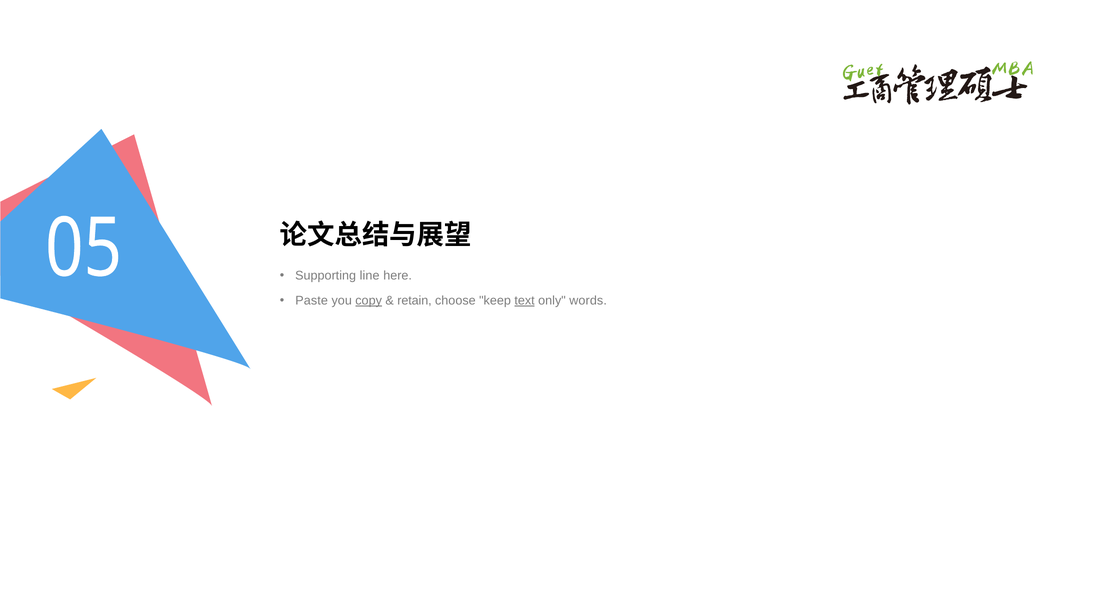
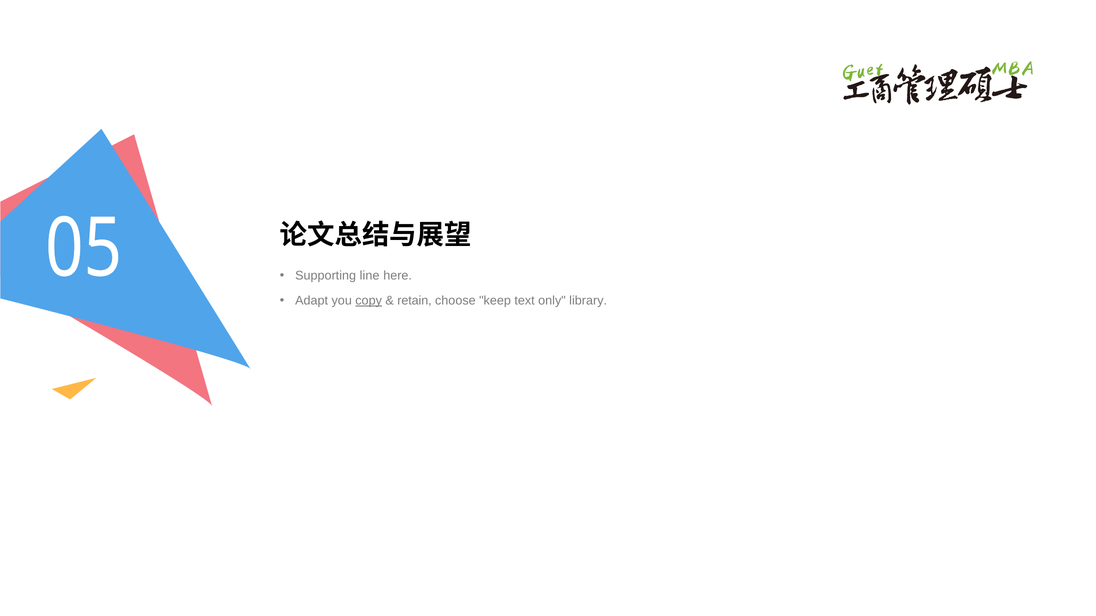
Paste: Paste -> Adapt
text underline: present -> none
words: words -> library
